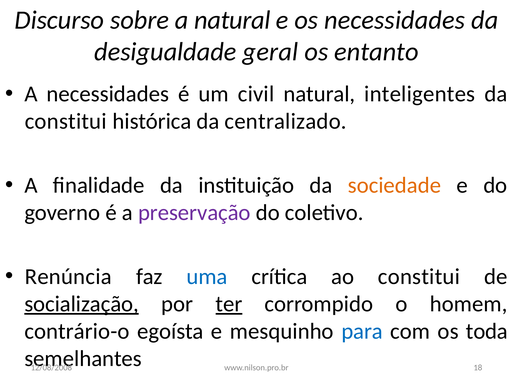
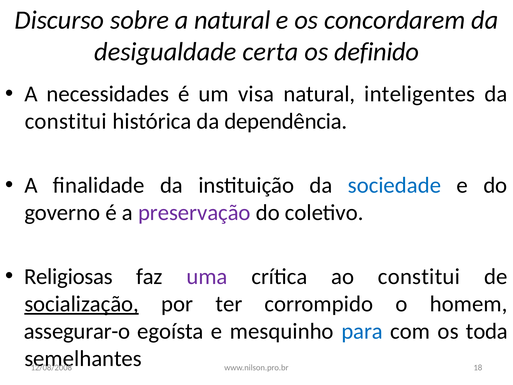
os necessidades: necessidades -> concordarem
geral: geral -> certa
entanto: entanto -> definido
civil: civil -> visa
centralizado: centralizado -> dependência
sociedade colour: orange -> blue
Renúncia: Renúncia -> Religiosas
uma colour: blue -> purple
ter underline: present -> none
contrário-o: contrário-o -> assegurar-o
